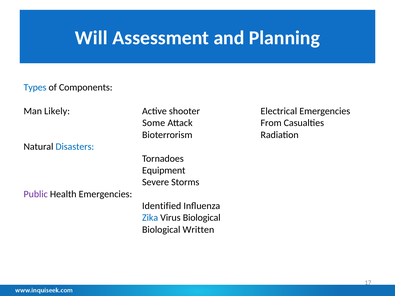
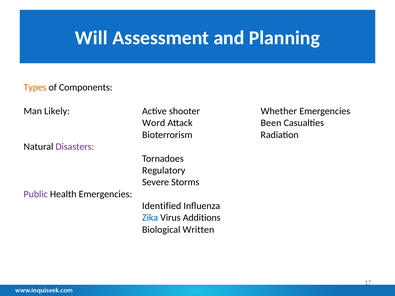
Types colour: blue -> orange
Electrical: Electrical -> Whether
Some: Some -> Word
From: From -> Been
Disasters colour: blue -> purple
Equipment: Equipment -> Regulatory
Virus Biological: Biological -> Additions
